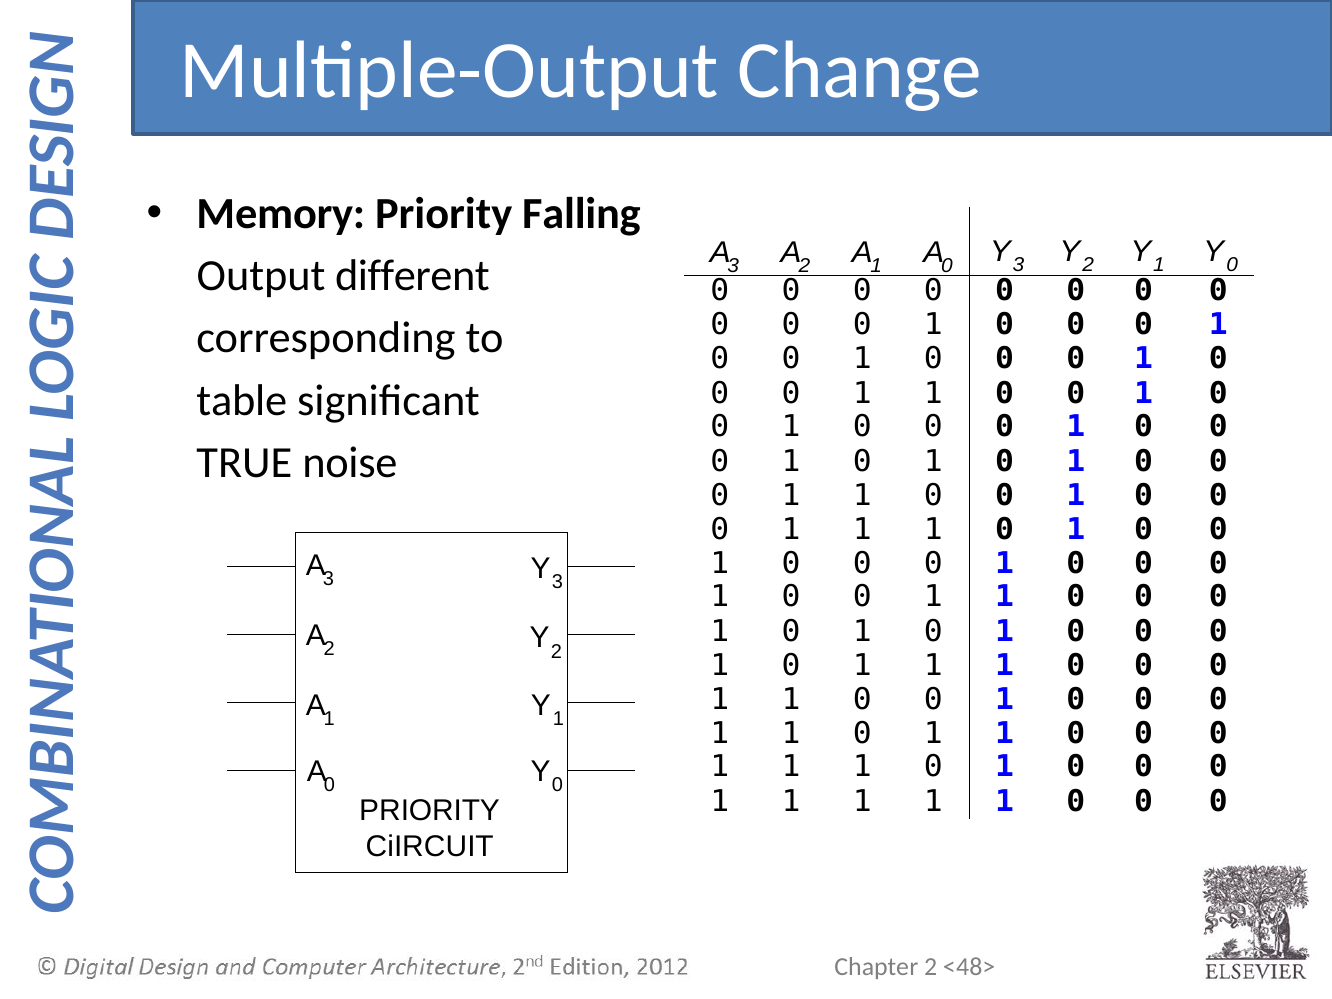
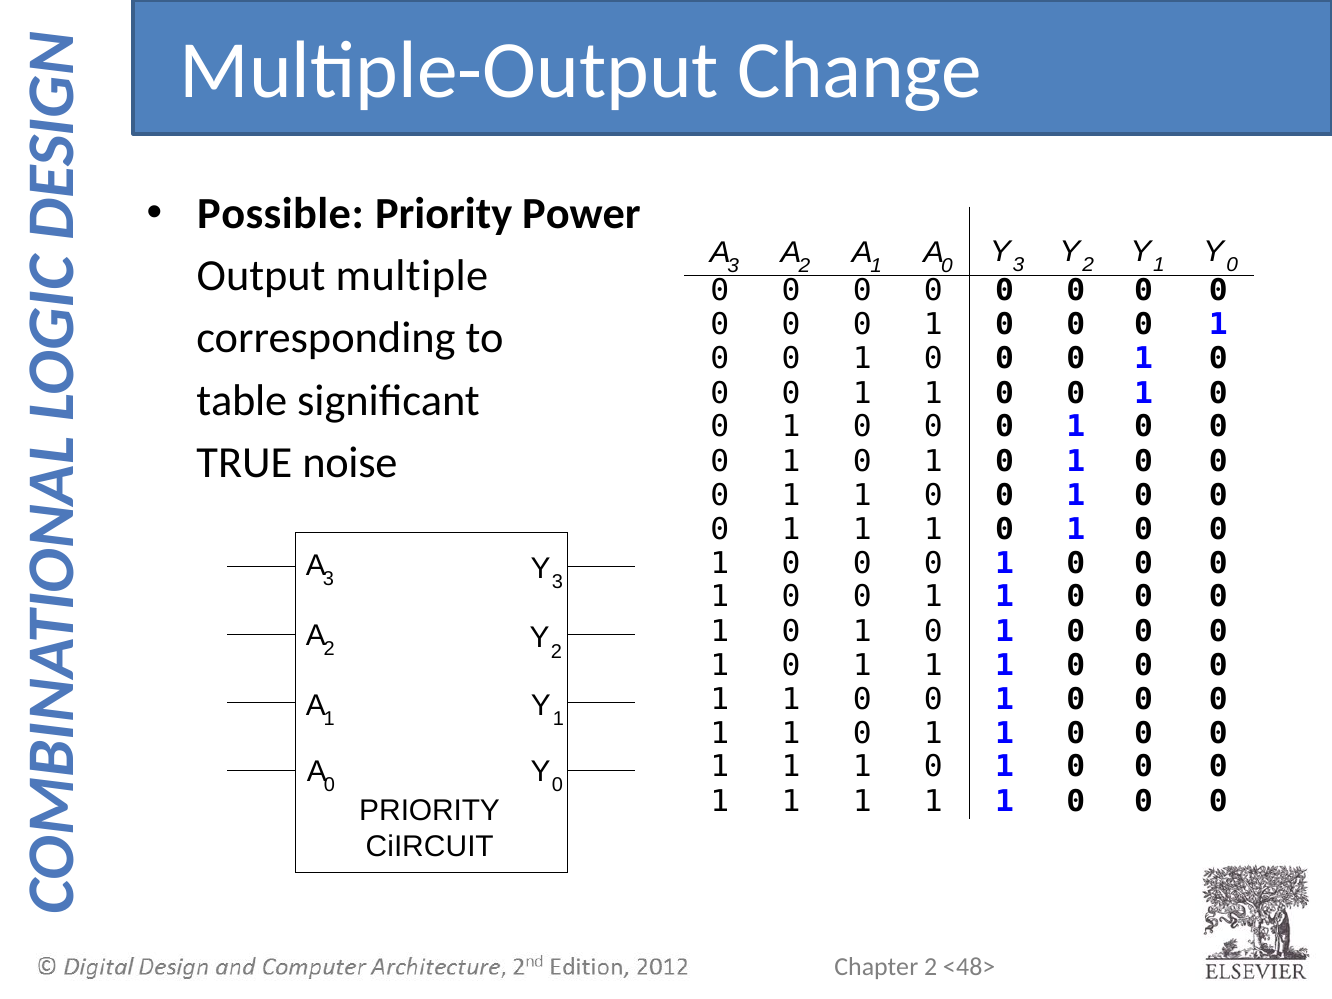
Memory: Memory -> Possible
Falling: Falling -> Power
different: different -> multiple
